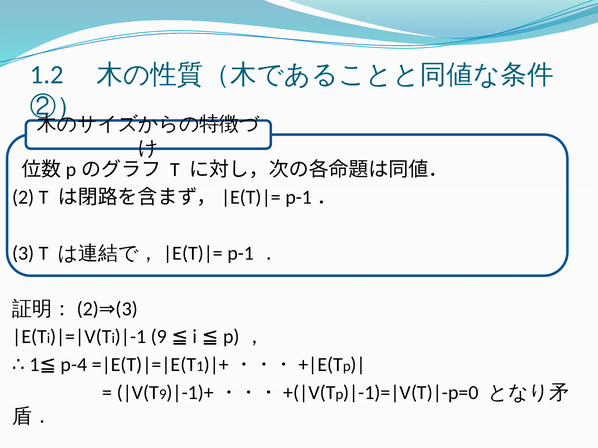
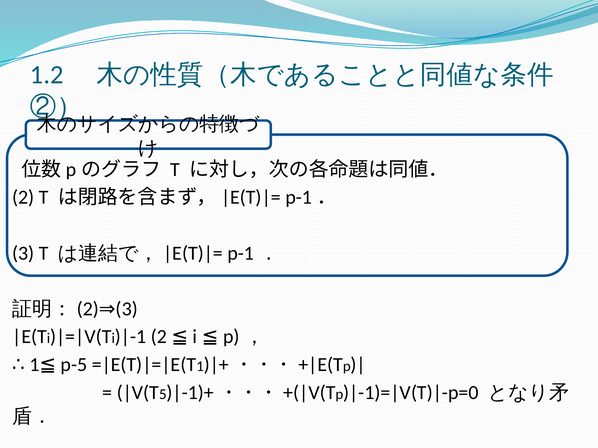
9 at (159, 337): 9 -> 2
p-4: p-4 -> p-5
9 at (163, 395): 9 -> 5
